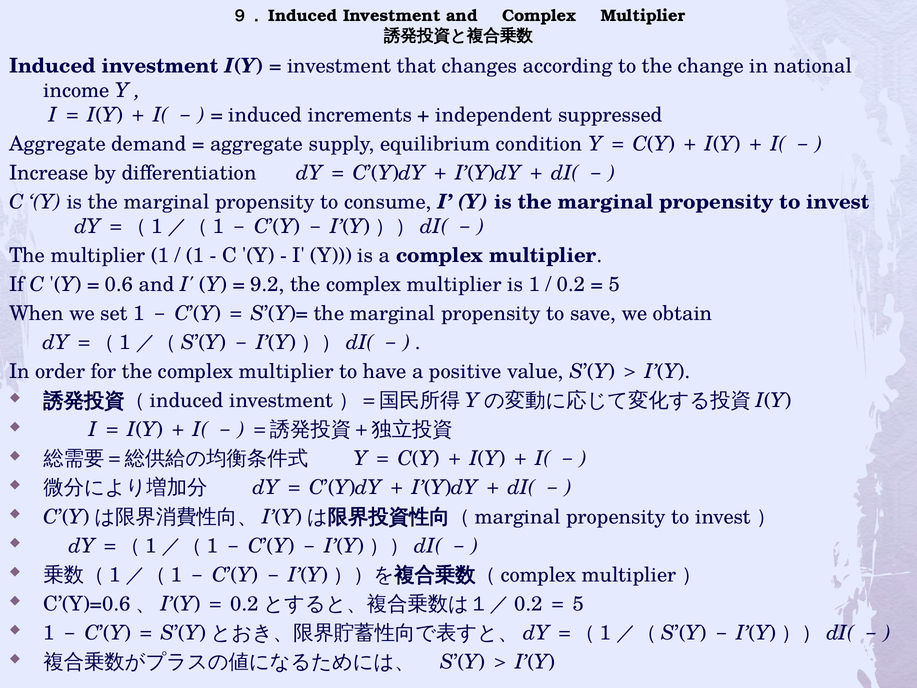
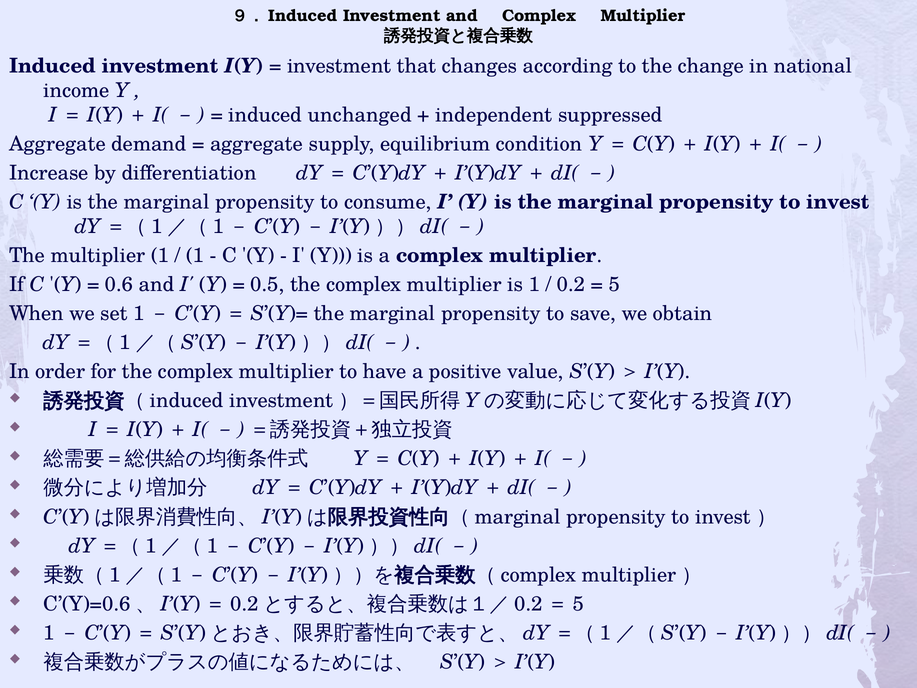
increments: increments -> unchanged
9.2: 9.2 -> 0.5
